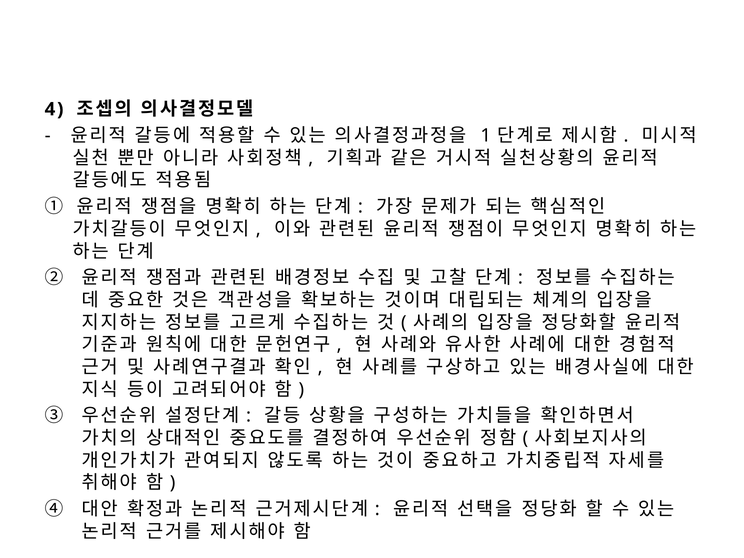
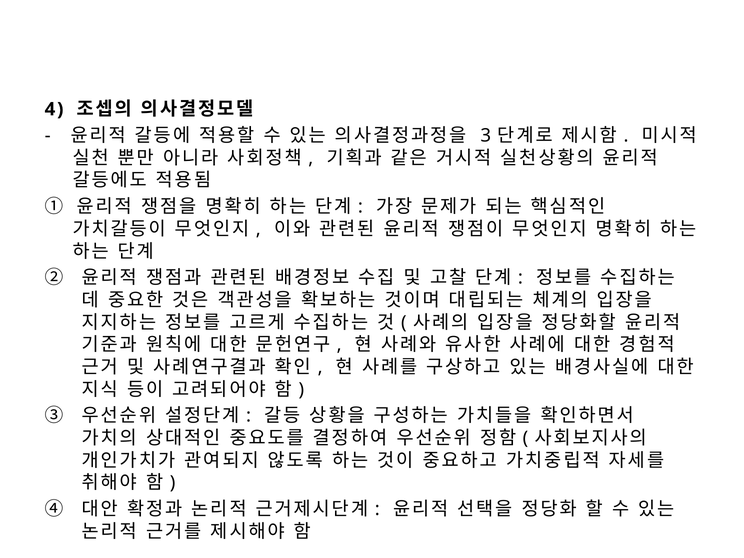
1: 1 -> 3
